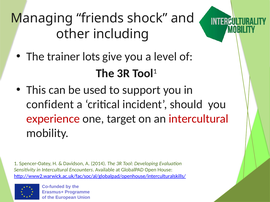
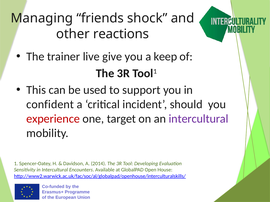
including: including -> reactions
lots: lots -> live
level: level -> keep
intercultural at (199, 119) colour: red -> purple
